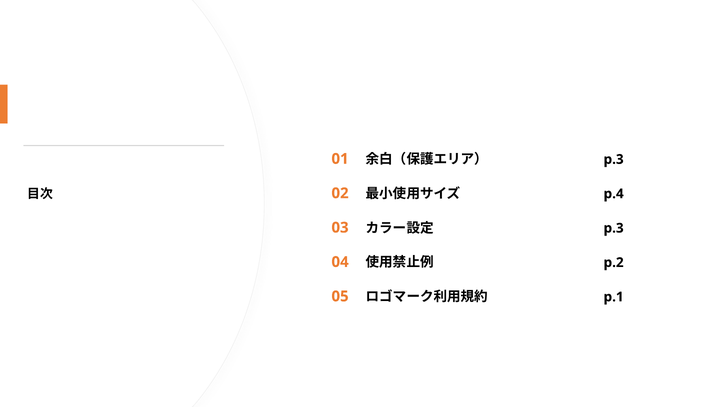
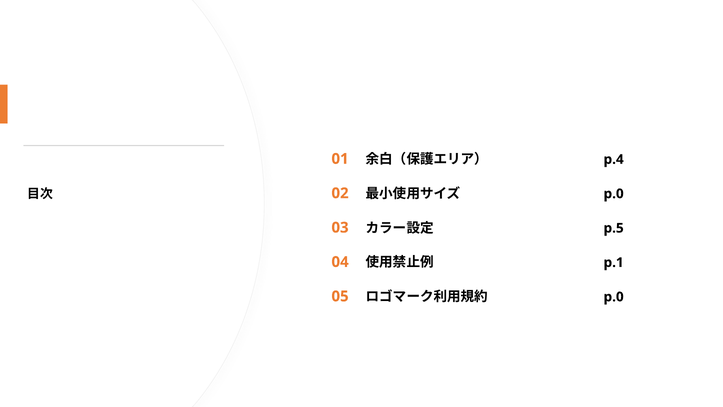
p.3 at (614, 159): p.3 -> p.4
p.4 at (614, 194): p.4 -> p.0
p.3 at (614, 228): p.3 -> p.5
p.2: p.2 -> p.1
p.1 at (614, 297): p.1 -> p.0
